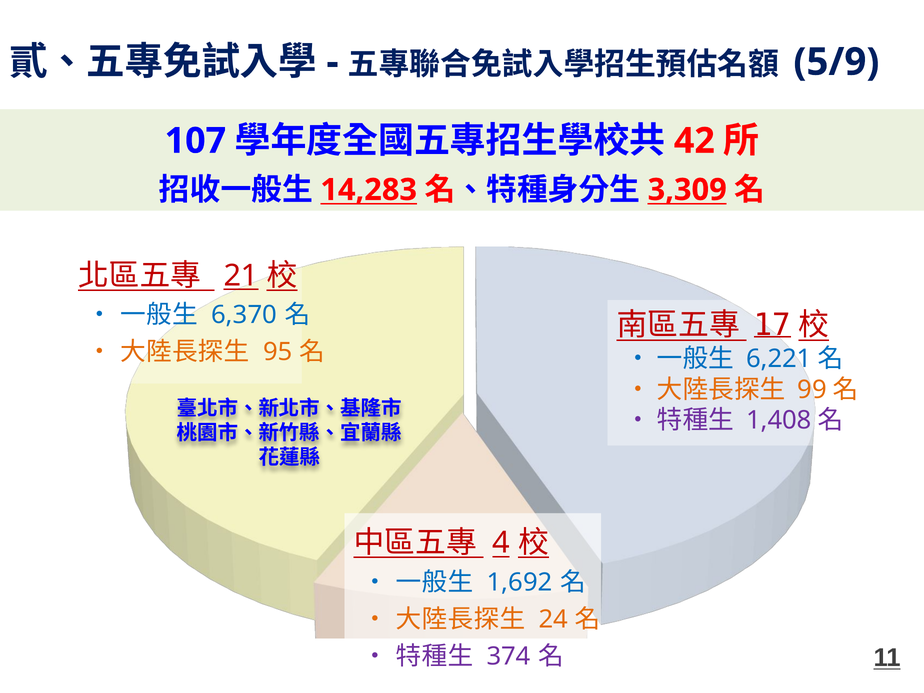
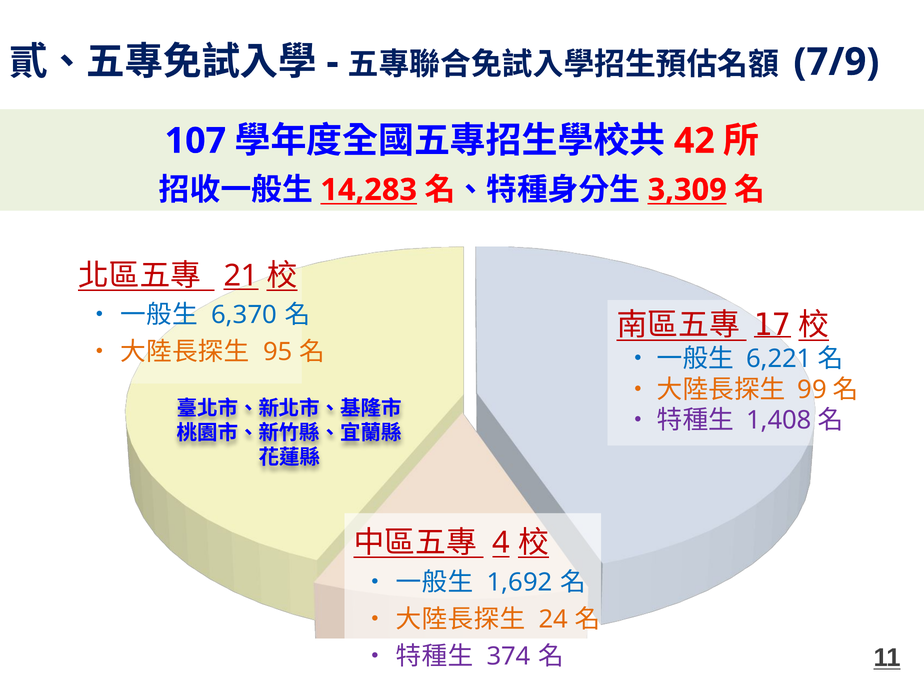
5/9: 5/9 -> 7/9
